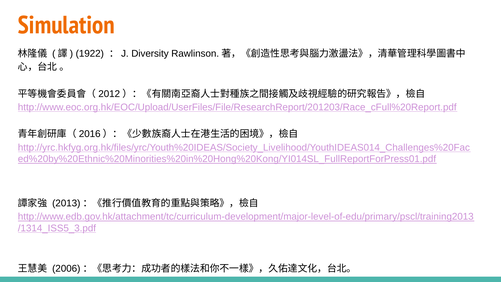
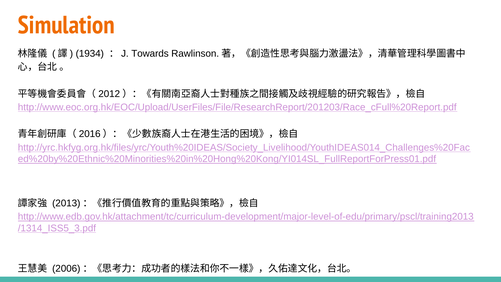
1922: 1922 -> 1934
Diversity: Diversity -> Towards
